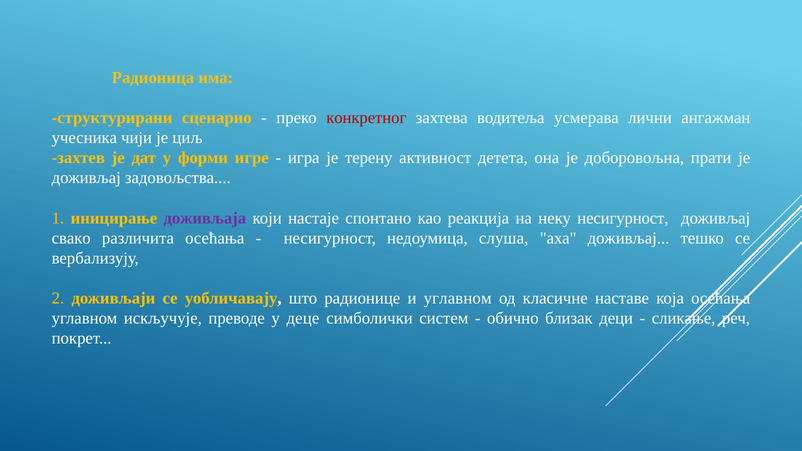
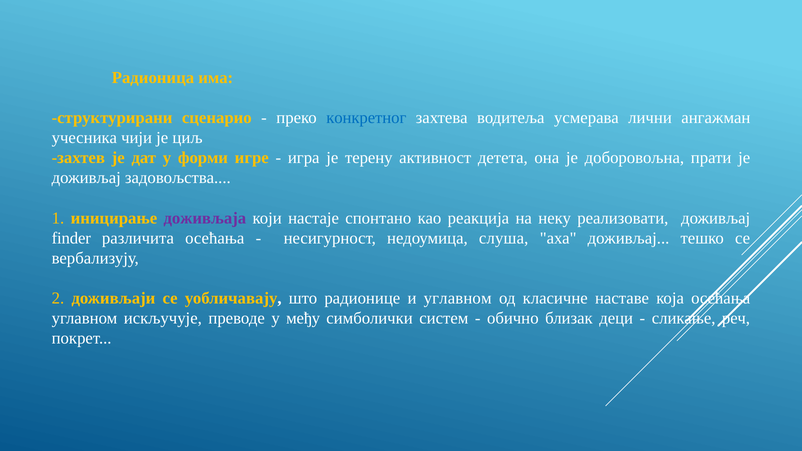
конкретног colour: red -> blue
неку несигурност: несигурност -> реализовати
свако: свако -> finder
деце: деце -> међу
